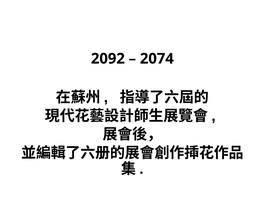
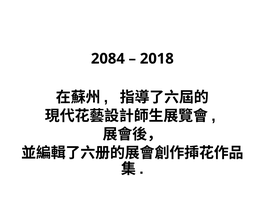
2092: 2092 -> 2084
2074: 2074 -> 2018
